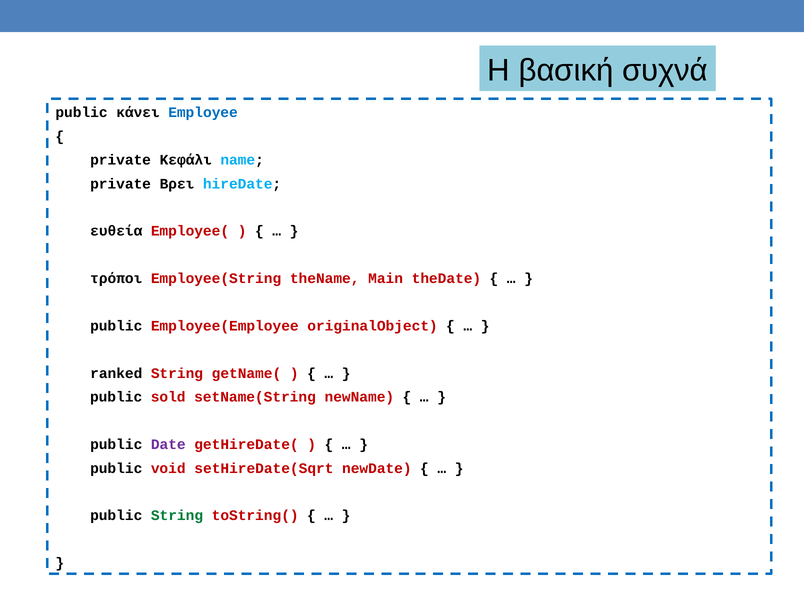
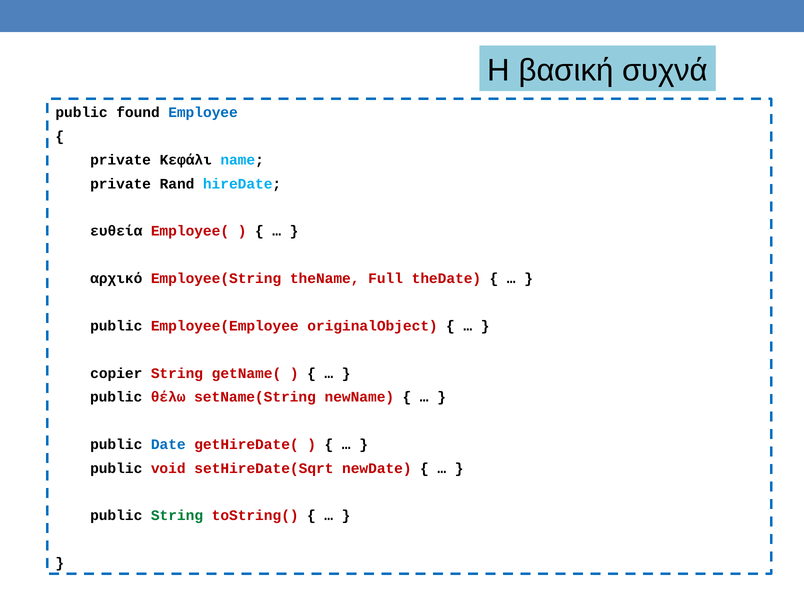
κάνει: κάνει -> found
Βρει: Βρει -> Rand
τρόποι: τρόποι -> αρχικό
Main: Main -> Full
ranked: ranked -> copier
sold: sold -> θέλω
Date colour: purple -> blue
